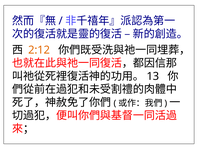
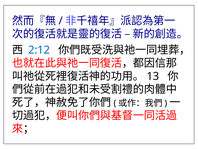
2:12 colour: orange -> blue
